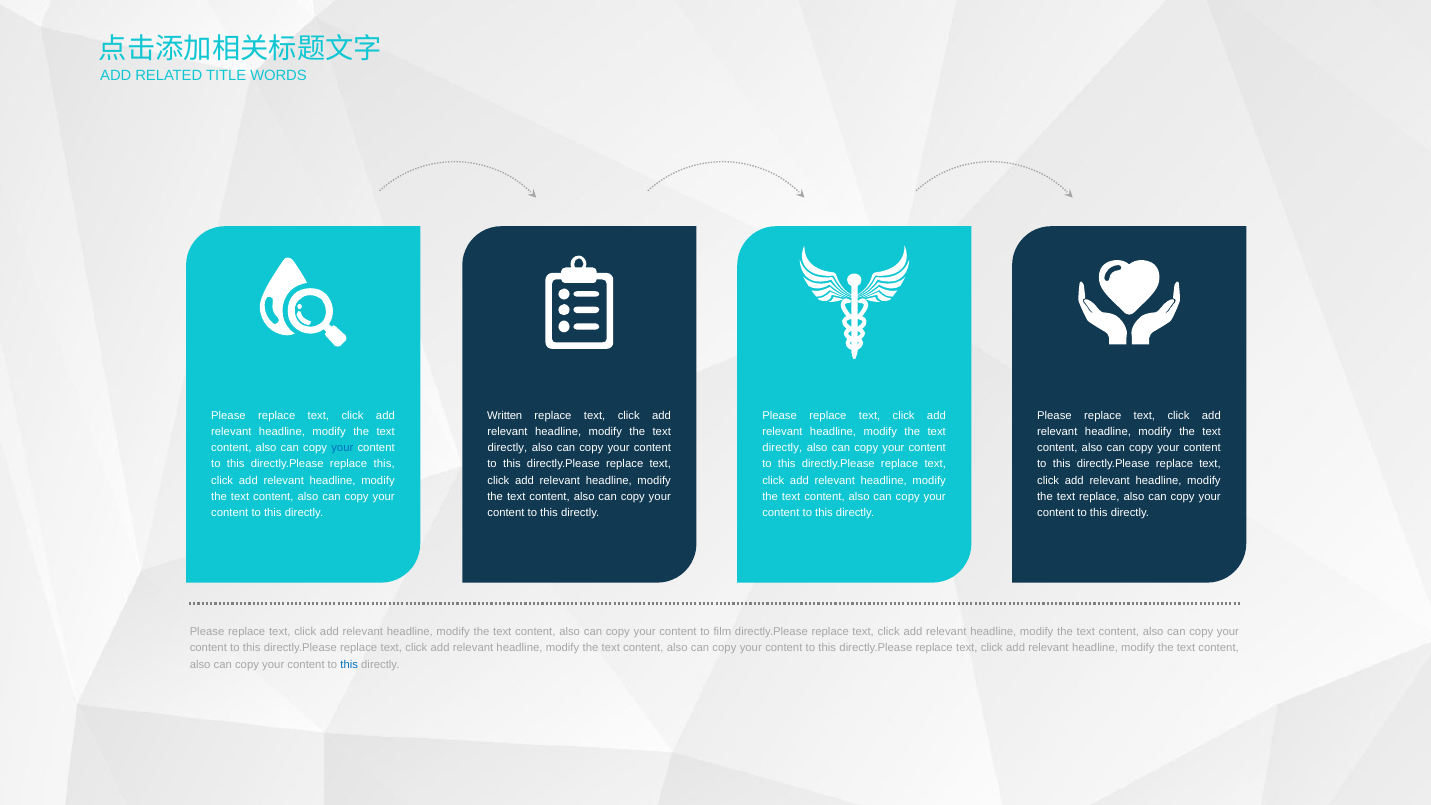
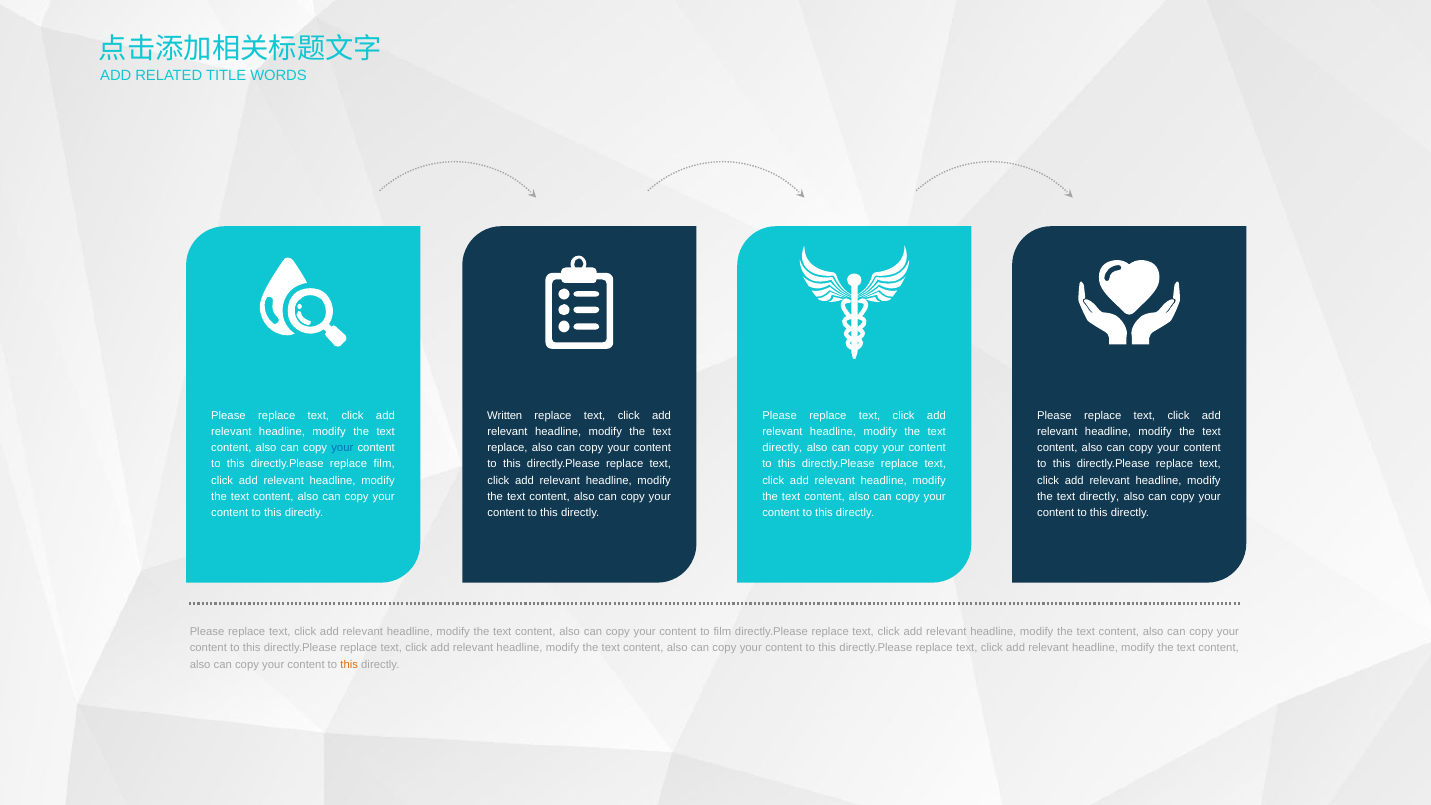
directly at (507, 448): directly -> replace
replace this: this -> film
replace at (1099, 497): replace -> directly
this at (349, 664) colour: blue -> orange
